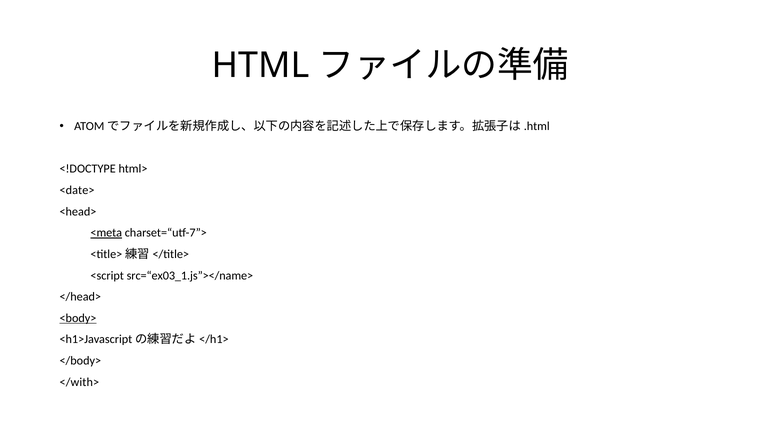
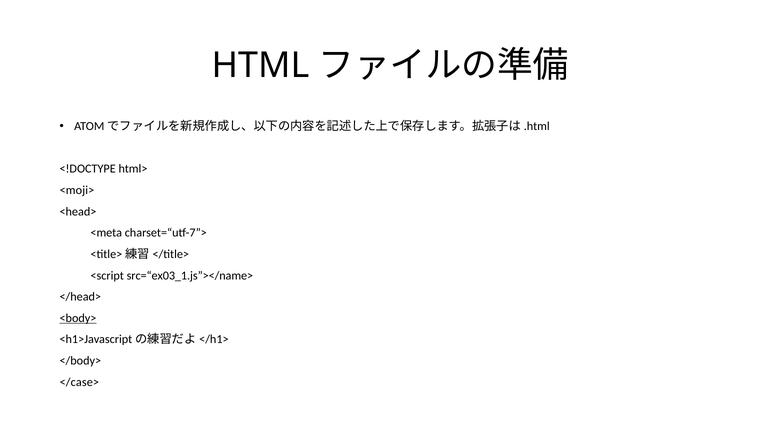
<date>: <date> -> <moji>
<meta underline: present -> none
</with>: </with> -> </case>
